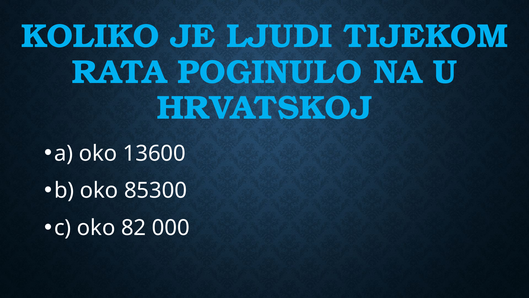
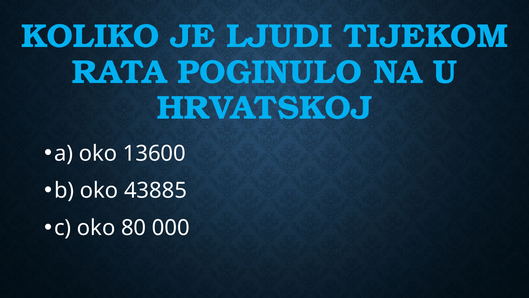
85300: 85300 -> 43885
82: 82 -> 80
